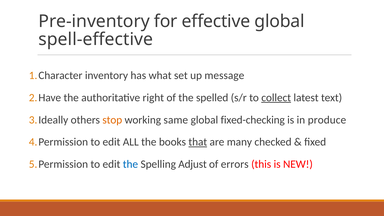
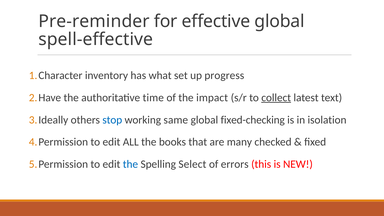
Pre-inventory: Pre-inventory -> Pre-reminder
message: message -> progress
right: right -> time
spelled: spelled -> impact
stop colour: orange -> blue
produce: produce -> isolation
that underline: present -> none
Adjust: Adjust -> Select
